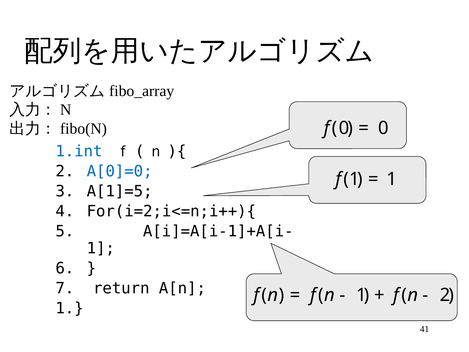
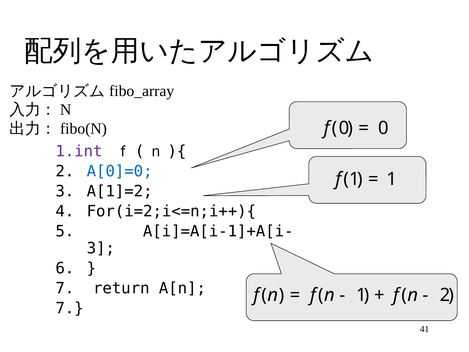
1.int colour: blue -> purple
A[1]=5: A[1]=5 -> A[1]=2
1 at (101, 248): 1 -> 3
1 at (70, 308): 1 -> 7
